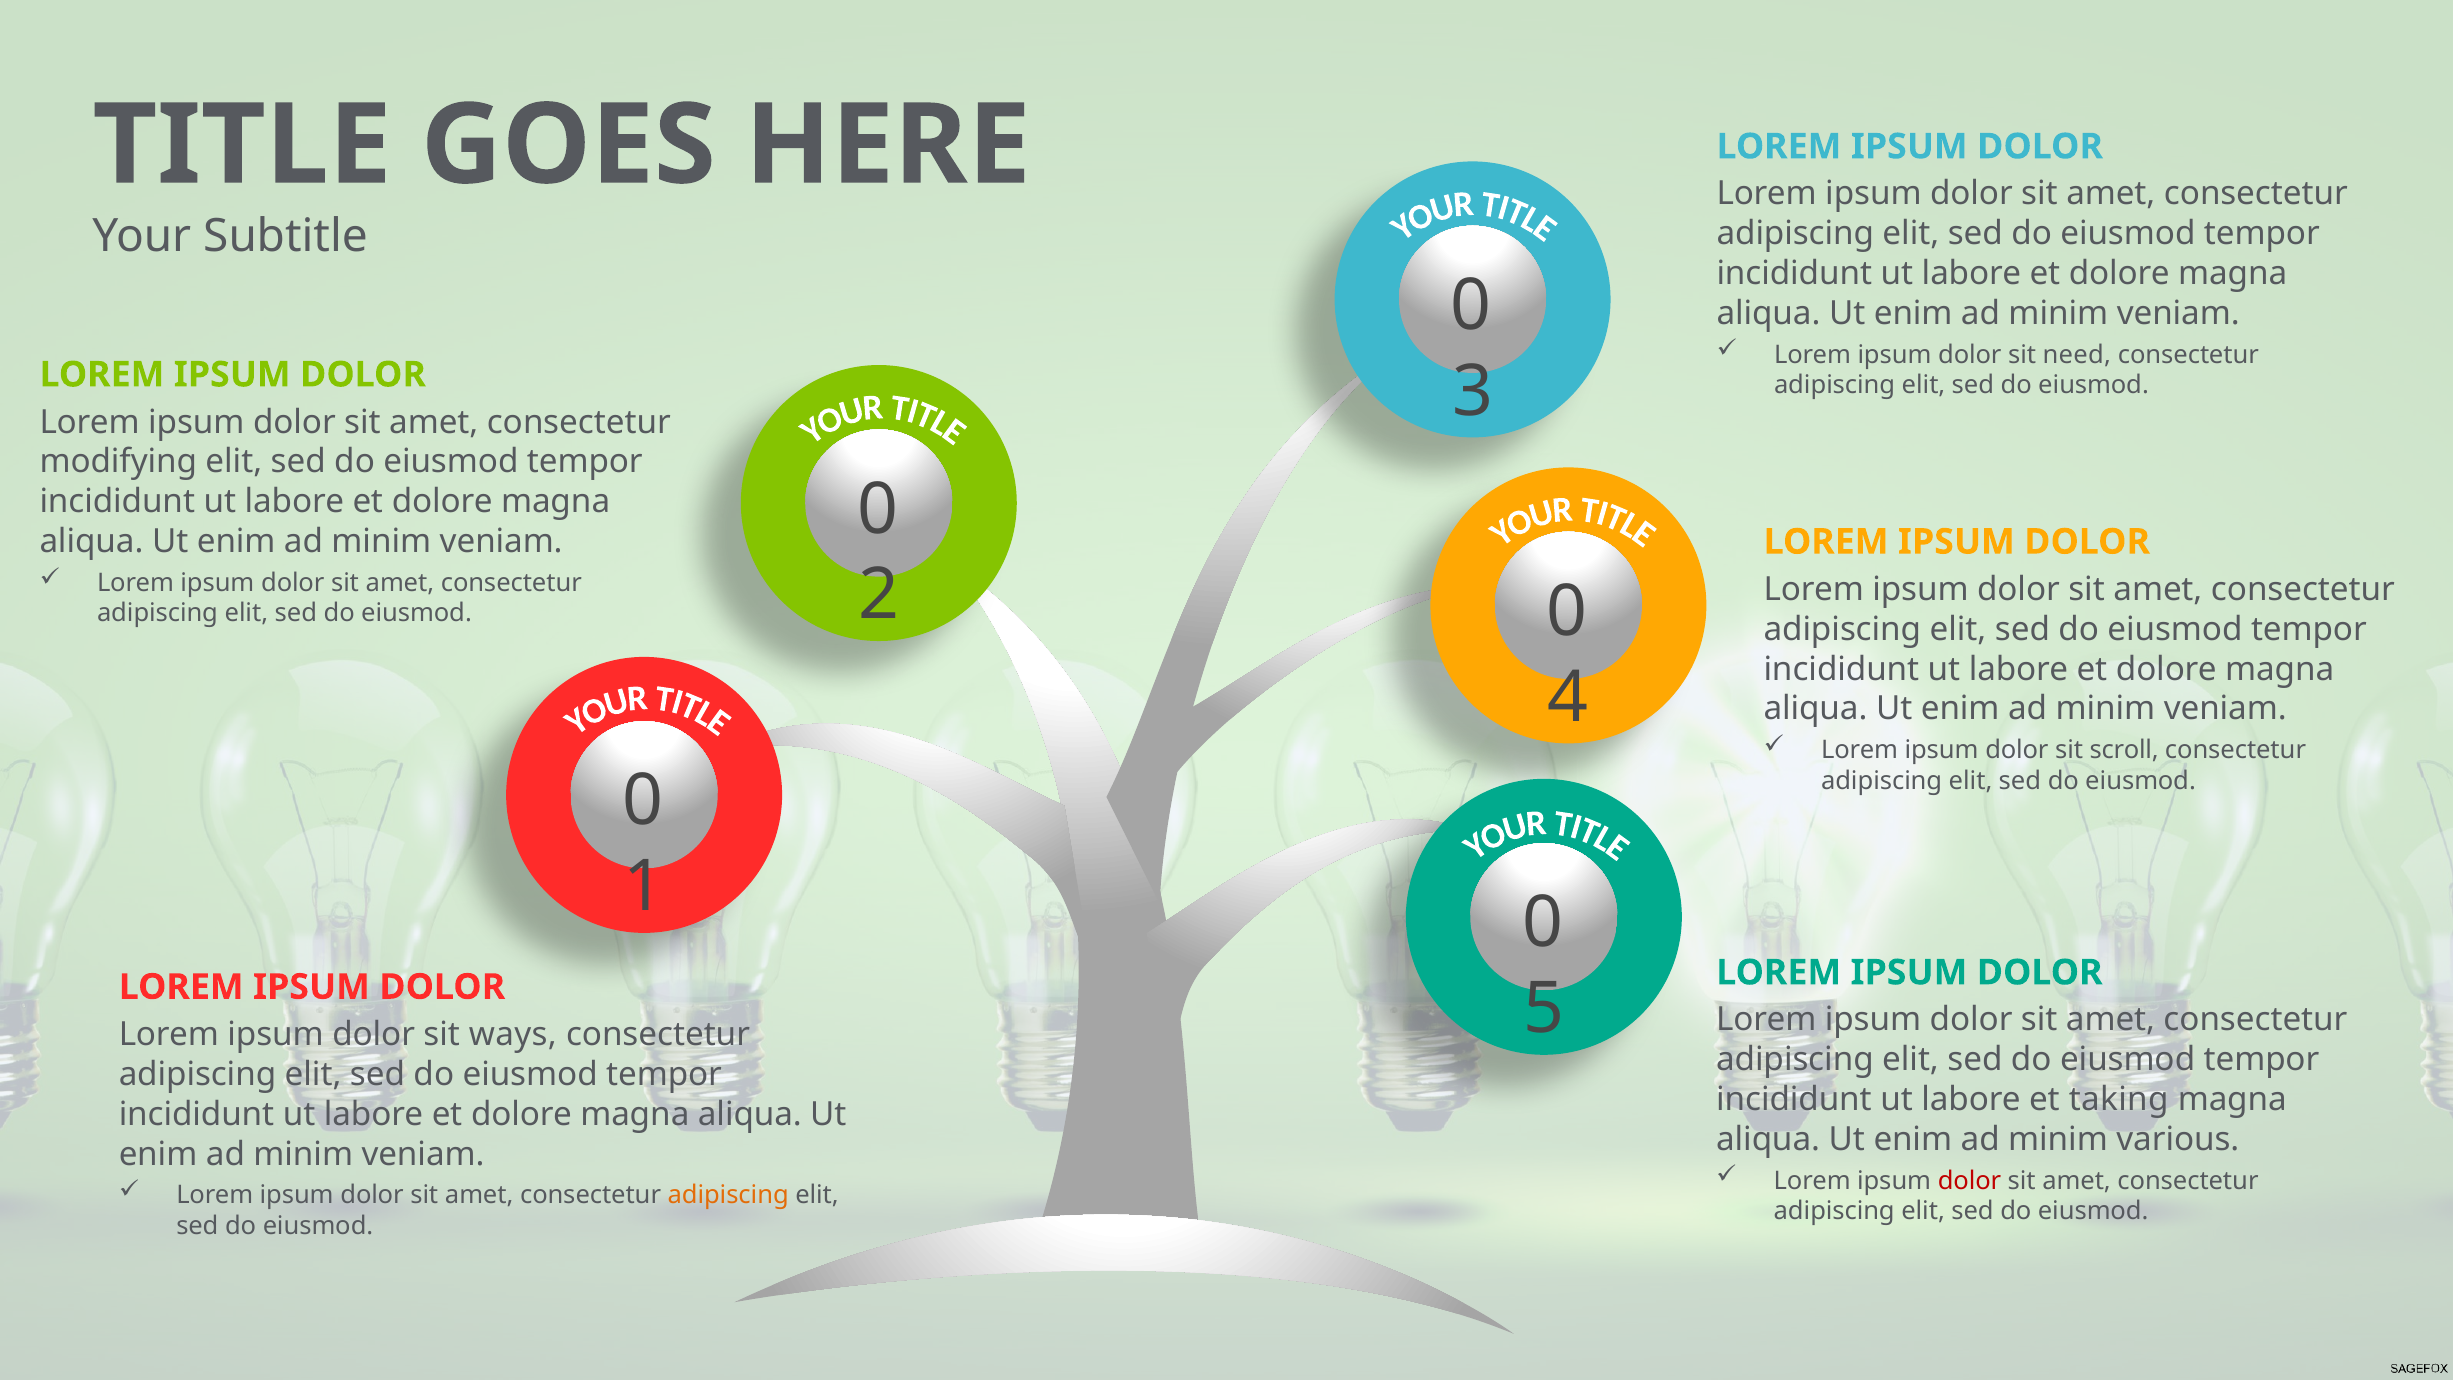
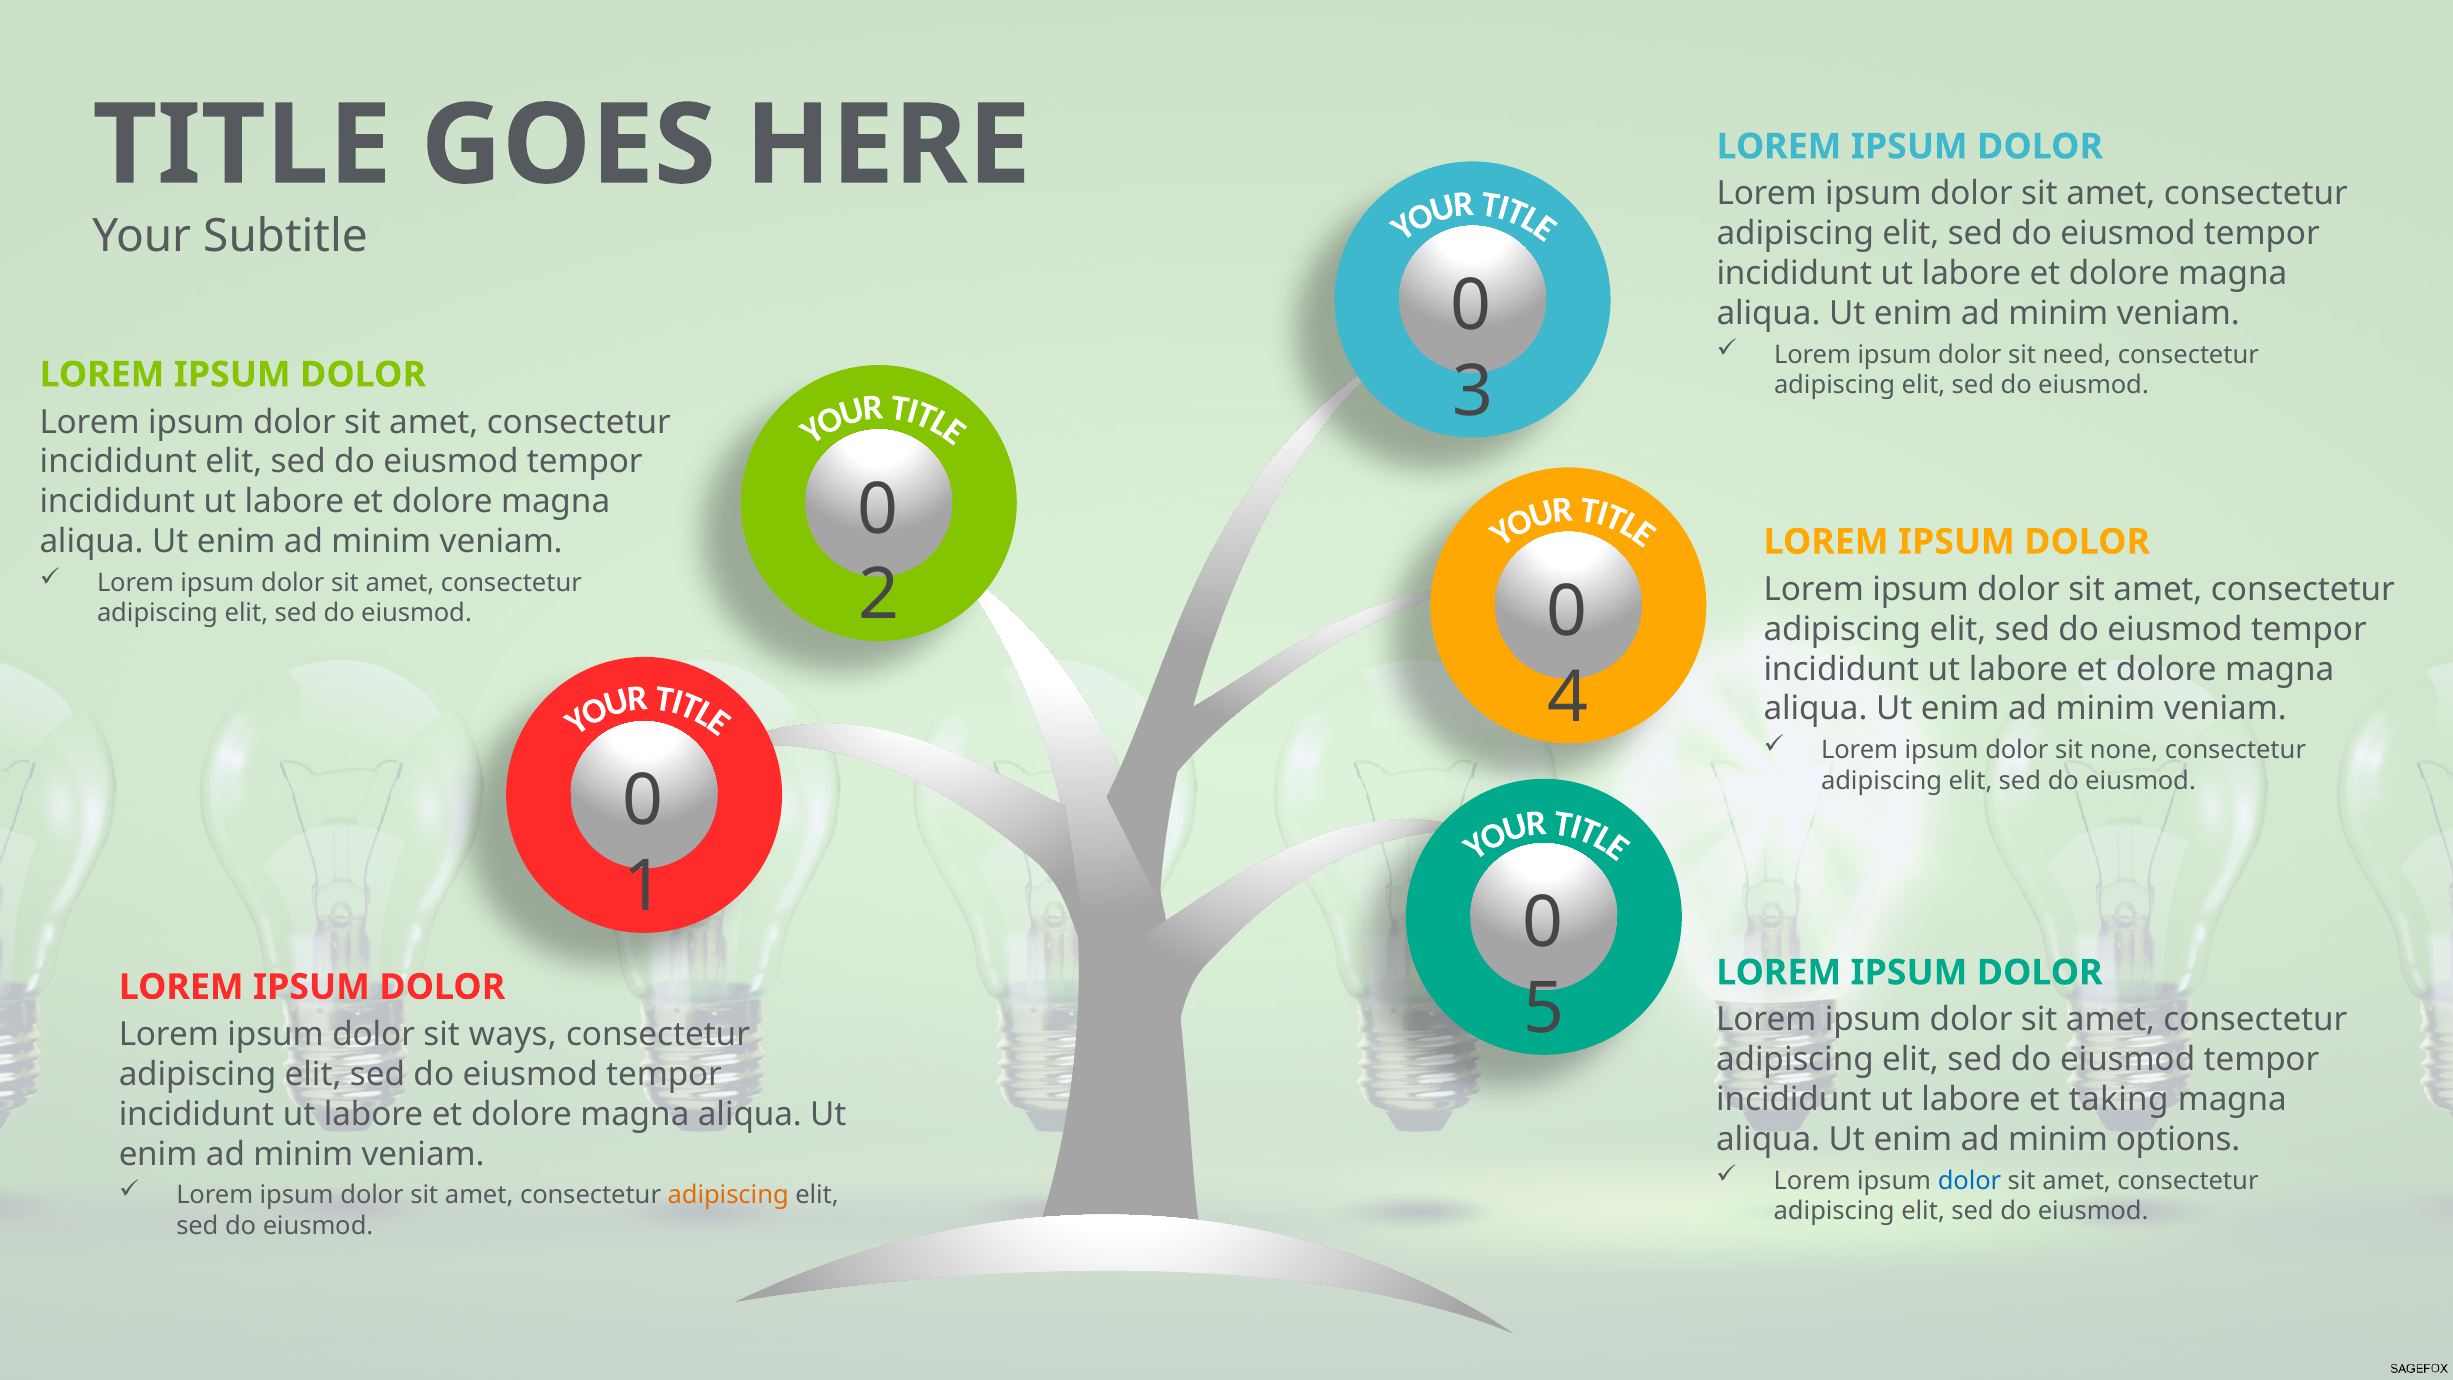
modifying at (118, 462): modifying -> incididunt
scroll: scroll -> none
various: various -> options
dolor at (1970, 1181) colour: red -> blue
